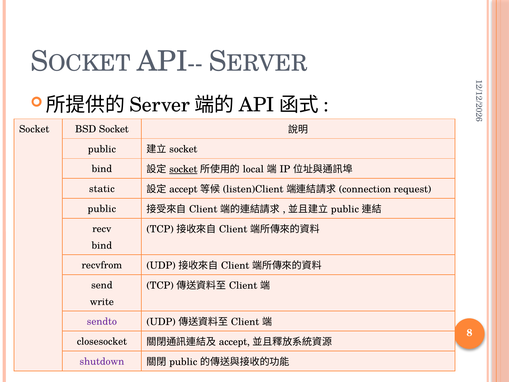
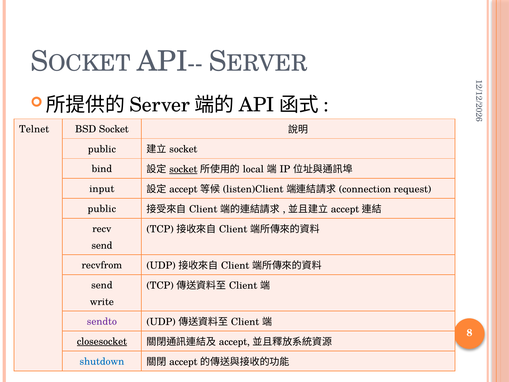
Socket at (34, 129): Socket -> Telnet
static: static -> input
public at (345, 209): public -> accept
bind at (102, 245): bind -> send
closesocket underline: none -> present
shutdown colour: purple -> blue
public at (183, 362): public -> accept
